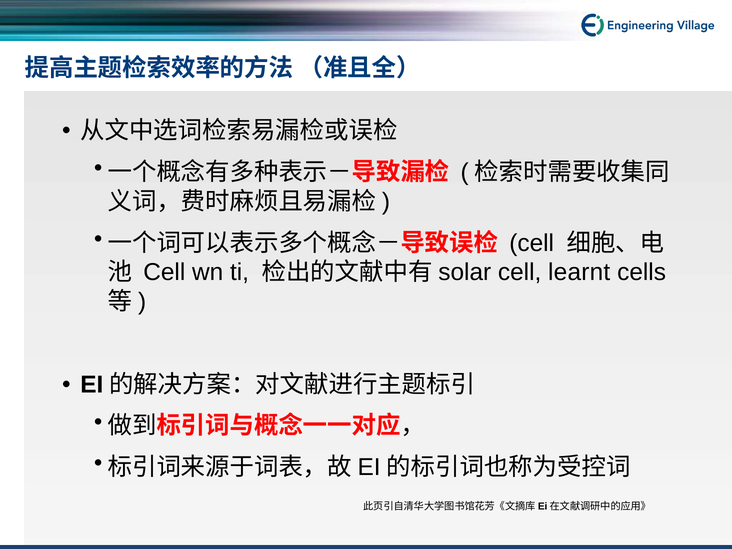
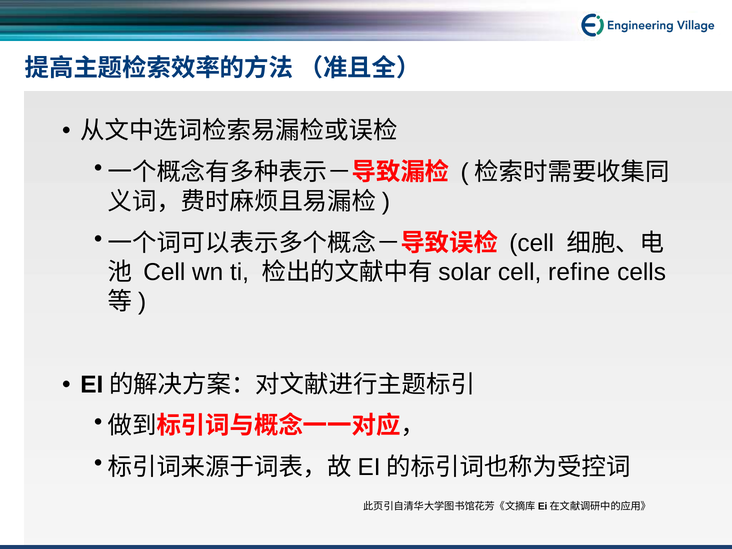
learnt: learnt -> refine
